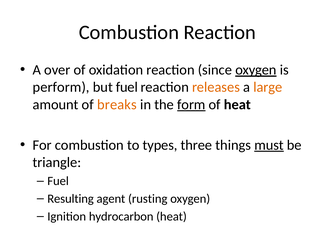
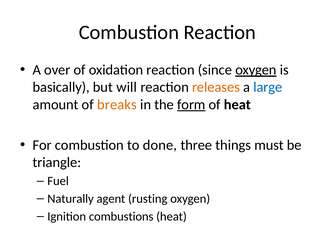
perform: perform -> basically
but fuel: fuel -> will
large colour: orange -> blue
types: types -> done
must underline: present -> none
Resulting: Resulting -> Naturally
hydrocarbon: hydrocarbon -> combustions
